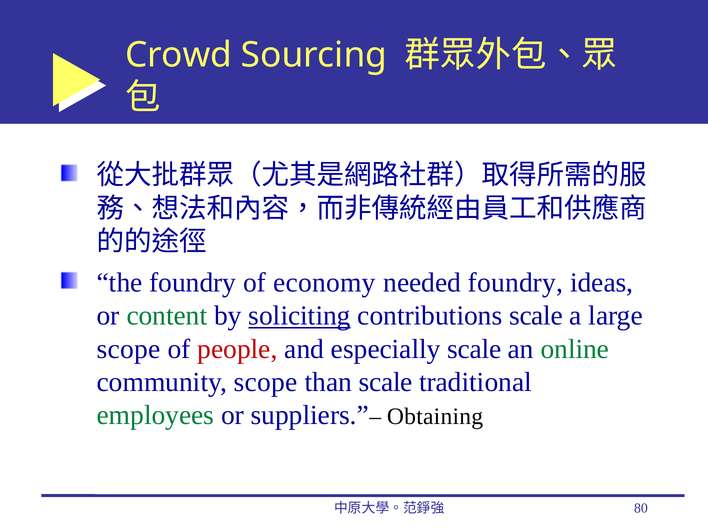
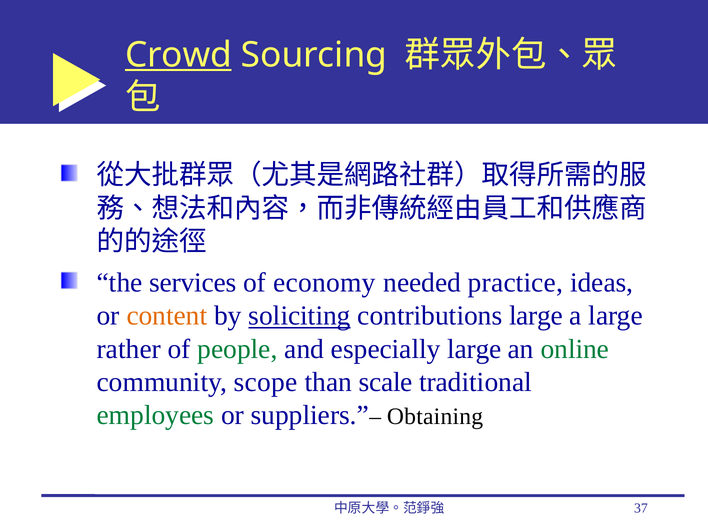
Crowd underline: none -> present
the foundry: foundry -> services
needed foundry: foundry -> practice
content colour: green -> orange
contributions scale: scale -> large
scope at (129, 349): scope -> rather
people colour: red -> green
especially scale: scale -> large
80: 80 -> 37
